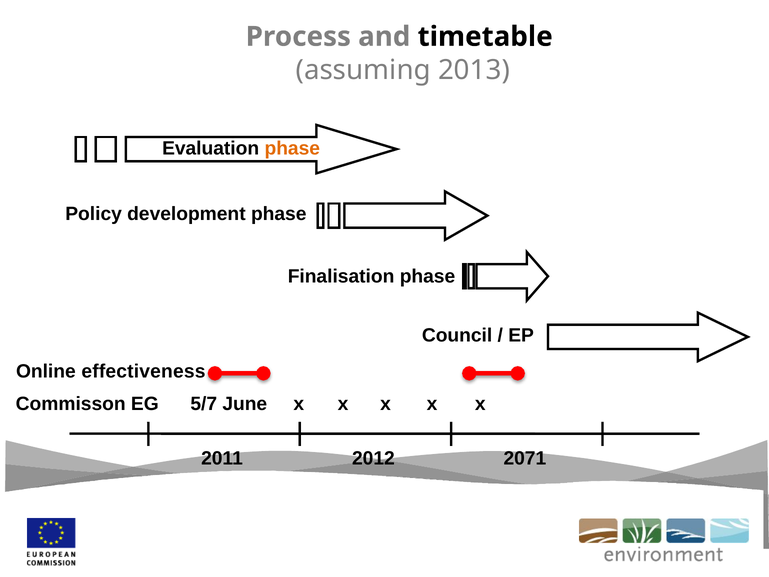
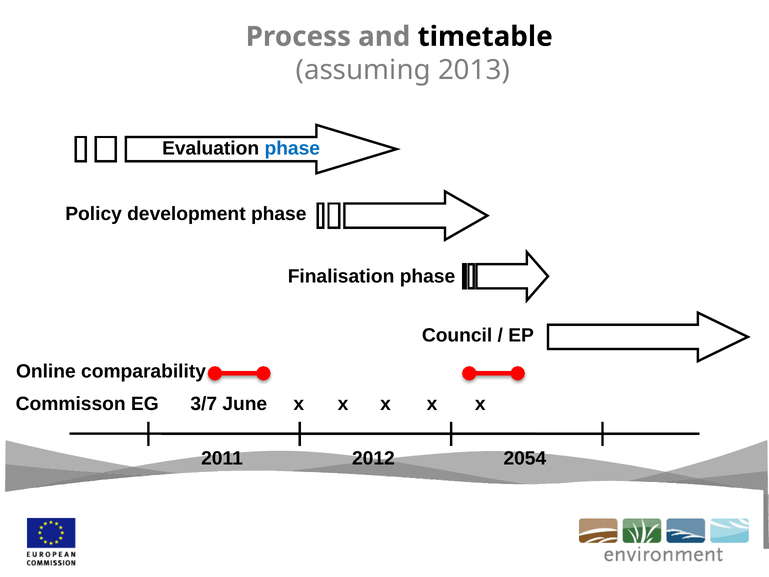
phase at (292, 148) colour: orange -> blue
effectiveness: effectiveness -> comparability
5/7: 5/7 -> 3/7
2071: 2071 -> 2054
